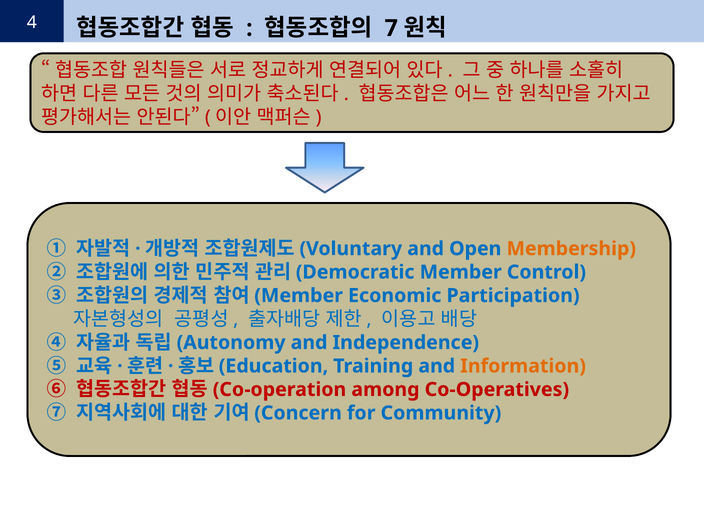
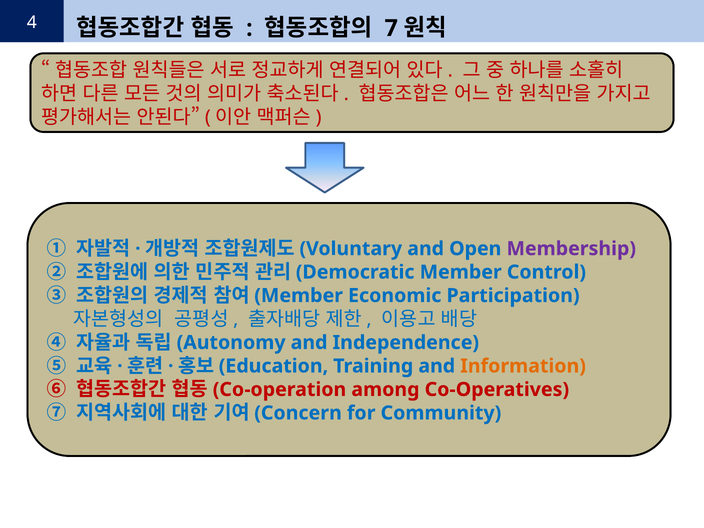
Membership colour: orange -> purple
